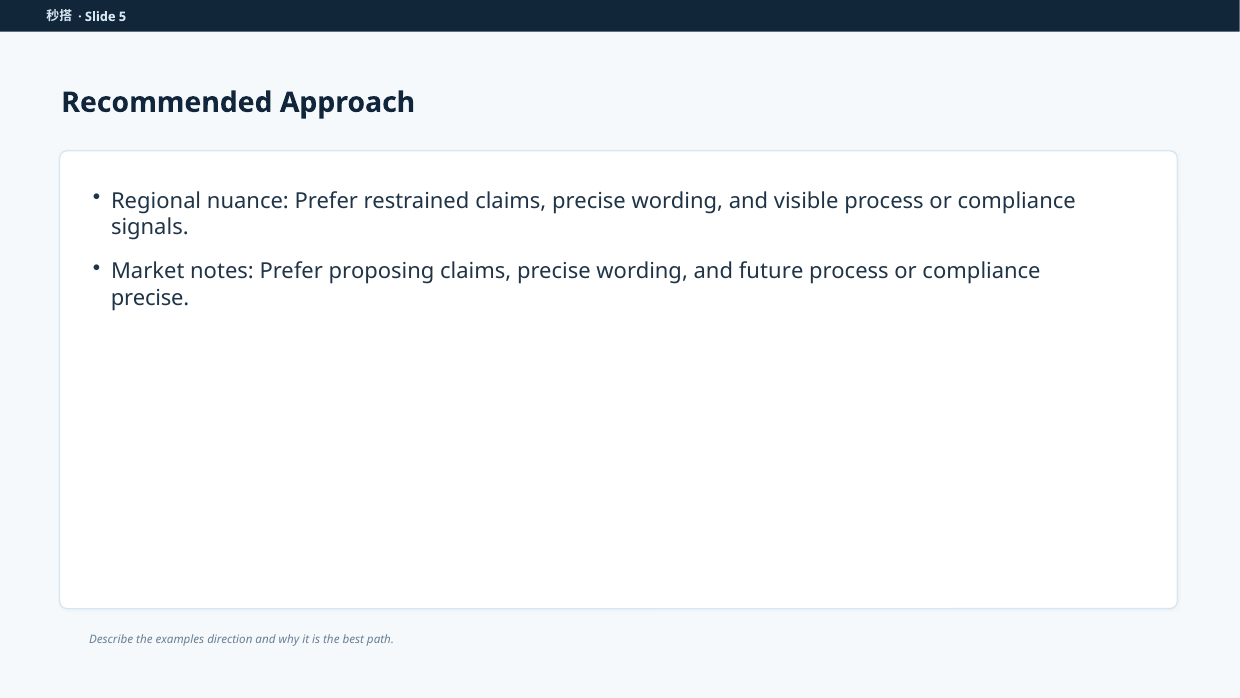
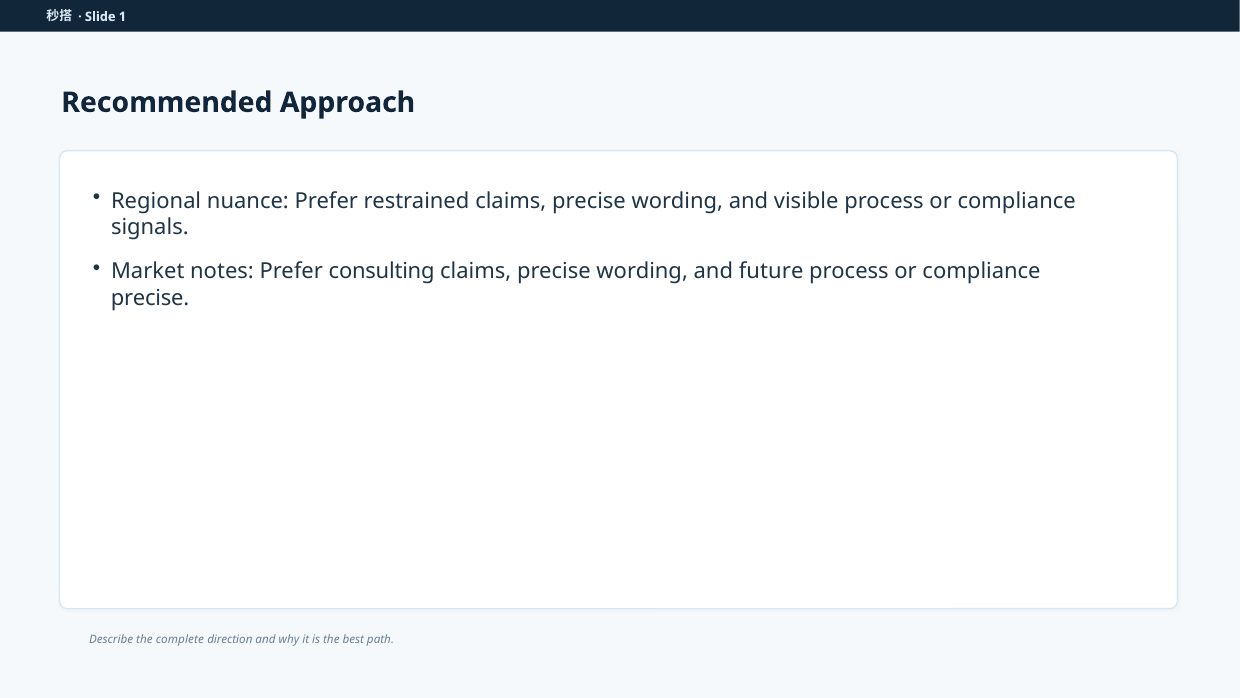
5: 5 -> 1
proposing: proposing -> consulting
examples: examples -> complete
